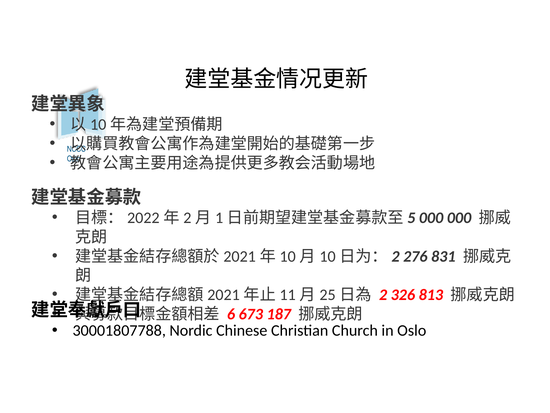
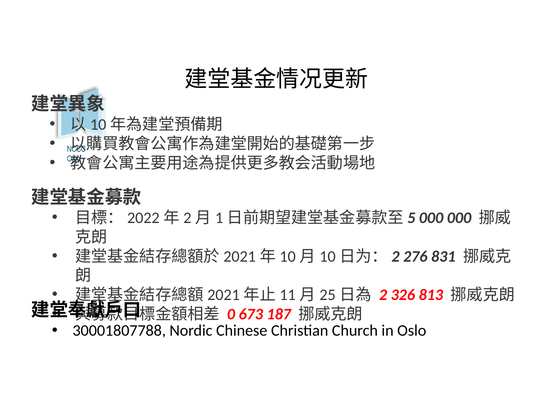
6: 6 -> 0
